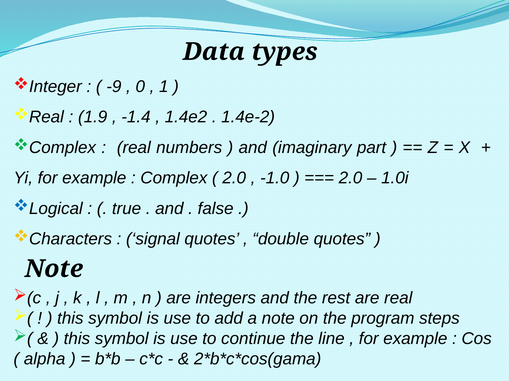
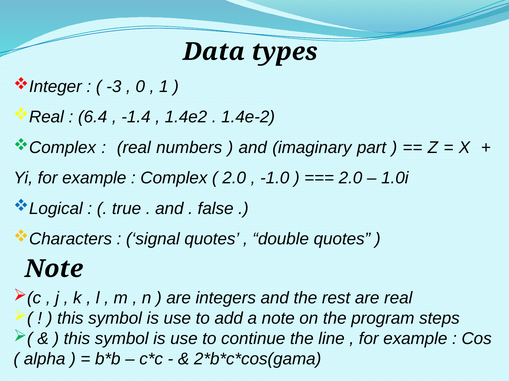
-9: -9 -> -3
1.9: 1.9 -> 6.4
